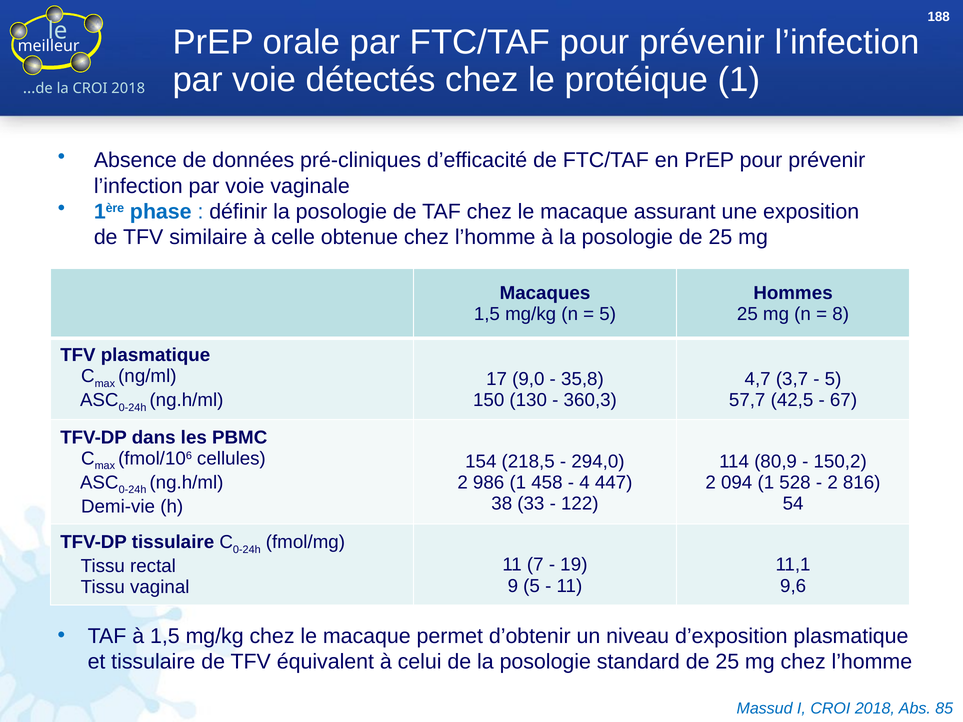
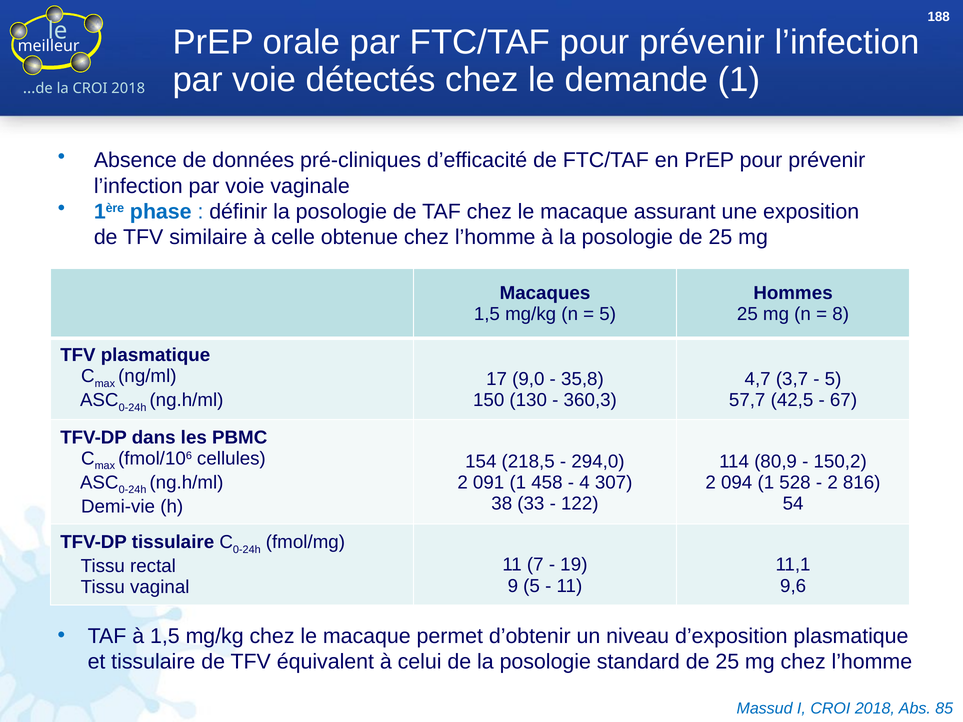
protéique: protéique -> demande
986: 986 -> 091
447: 447 -> 307
